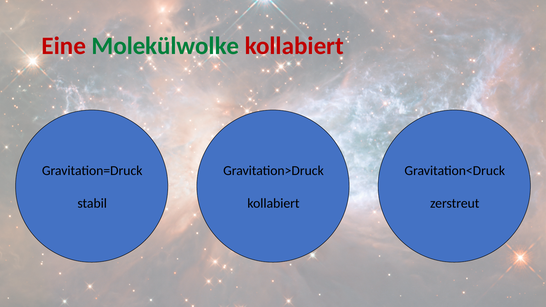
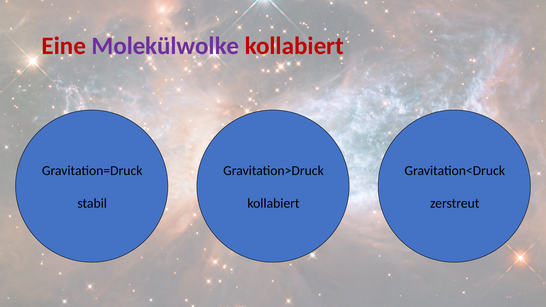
Molekülwolke colour: green -> purple
